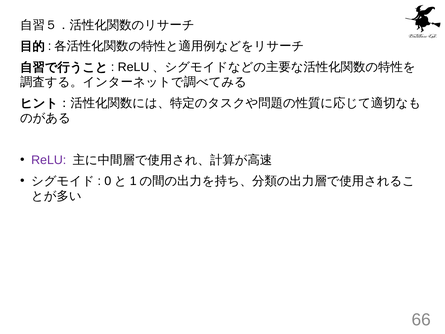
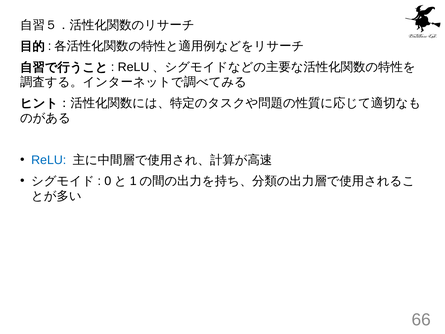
ReLU colour: purple -> blue
